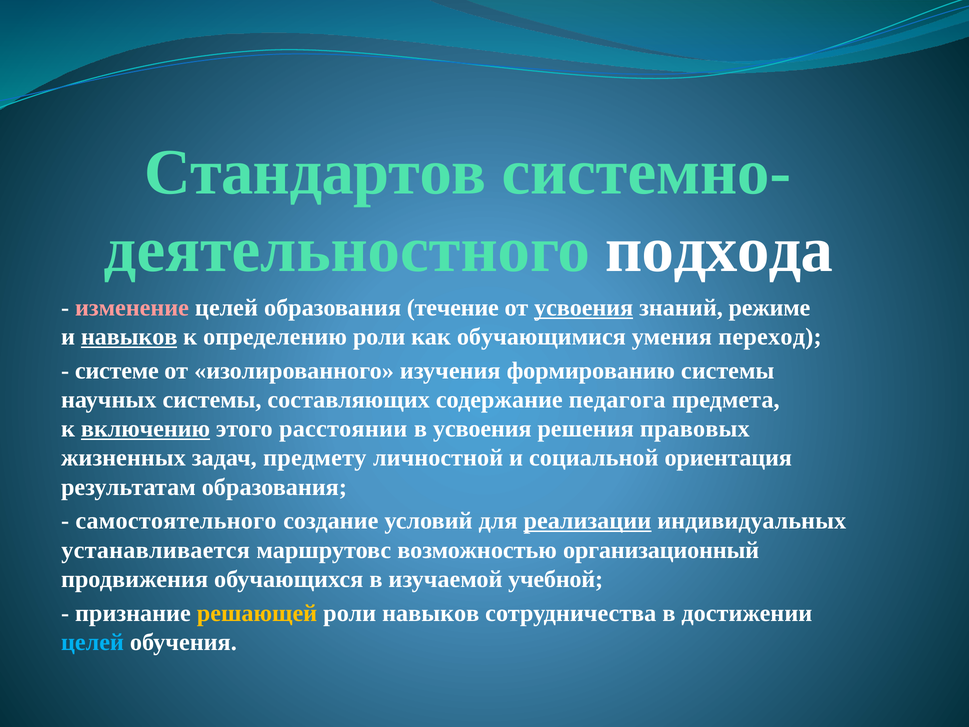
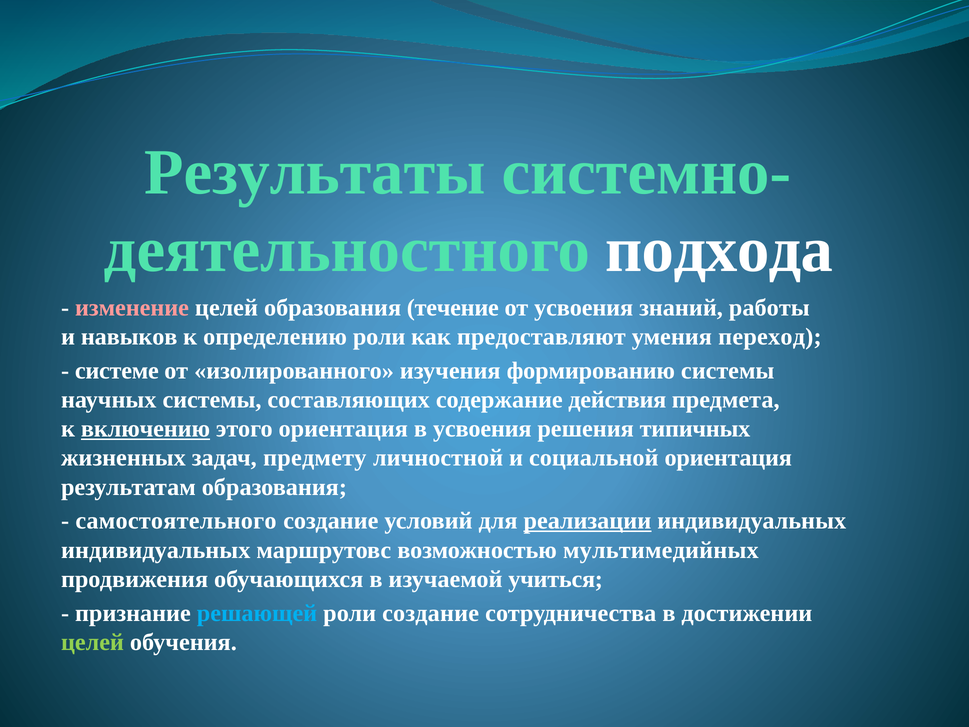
Стандартов: Стандартов -> Результаты
усвоения at (584, 308) underline: present -> none
режиме: режиме -> работы
навыков at (129, 337) underline: present -> none
обучающимися: обучающимися -> предоставляют
педагога: педагога -> действия
этого расстоянии: расстоянии -> ориентация
правовых: правовых -> типичных
устанавливается at (156, 550): устанавливается -> индивидуальных
организационный: организационный -> мультимедийных
учебной: учебной -> учиться
решающей colour: yellow -> light blue
роли навыков: навыков -> создание
целей at (92, 642) colour: light blue -> light green
